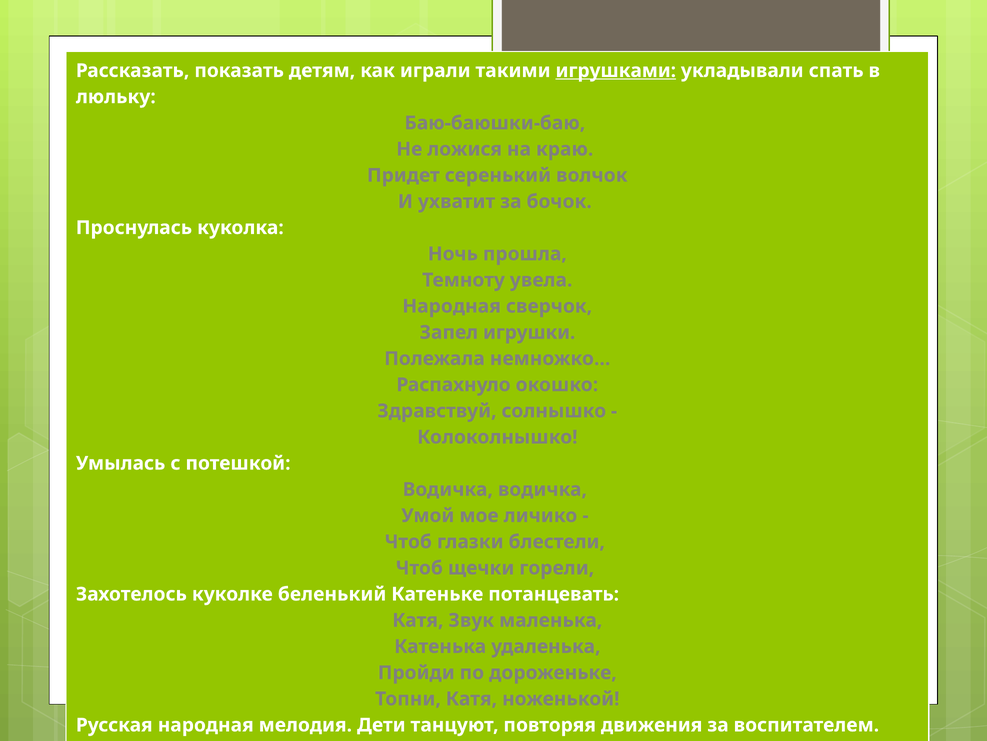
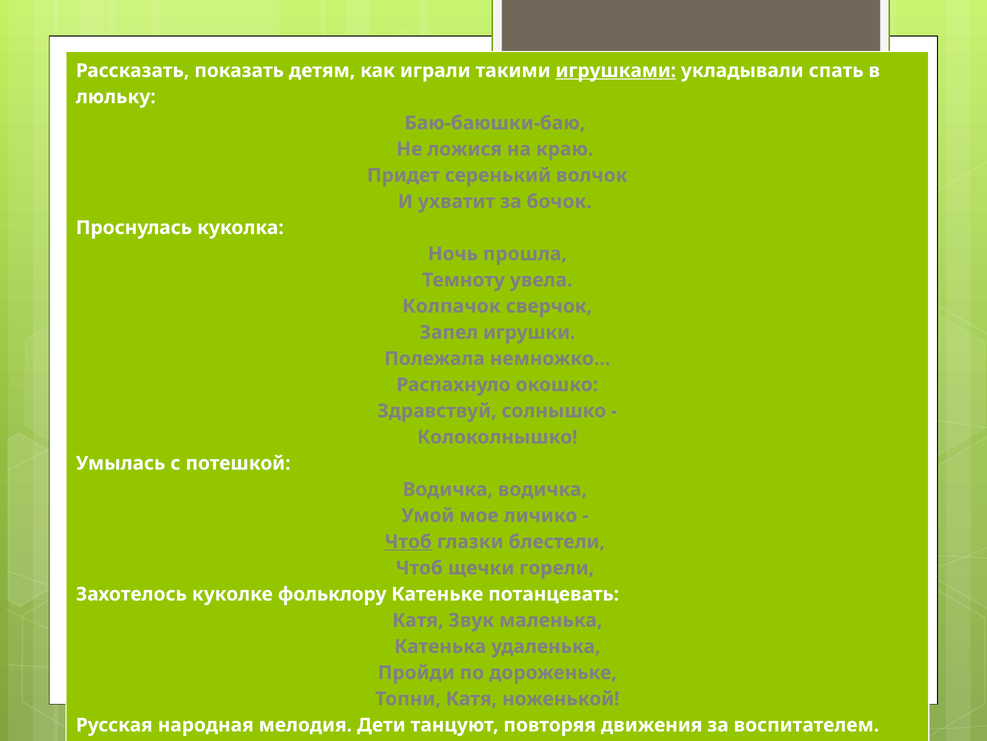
Народная at (452, 306): Народная -> Колпачок
Чтоб at (408, 541) underline: none -> present
беленький: беленький -> фольклору
